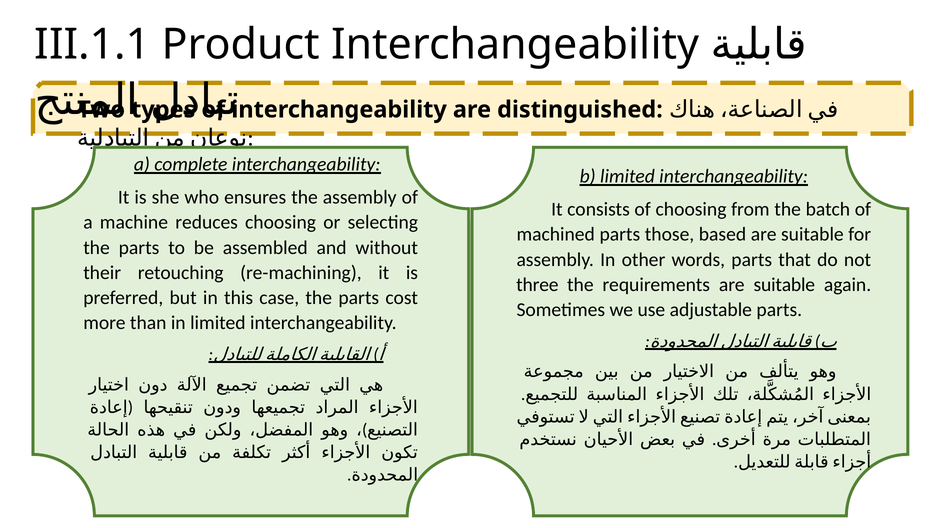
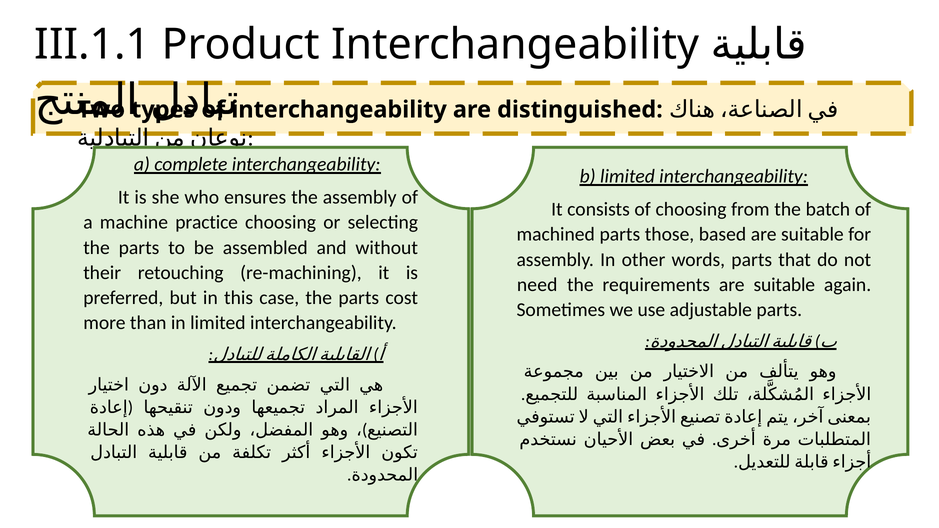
reduces: reduces -> practice
three: three -> need
